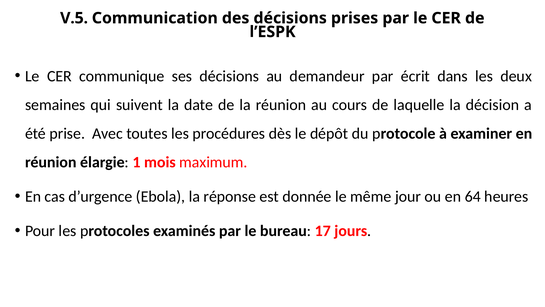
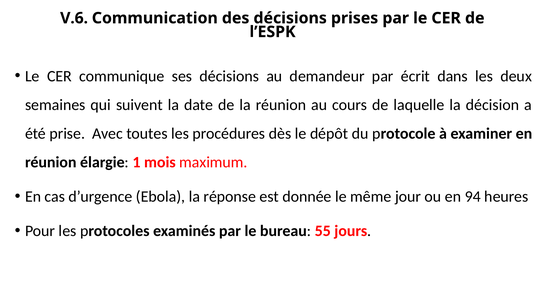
V.5: V.5 -> V.6
64: 64 -> 94
17: 17 -> 55
